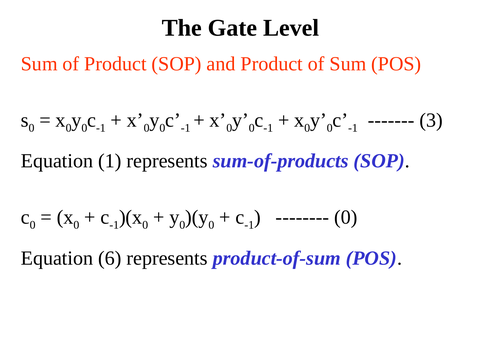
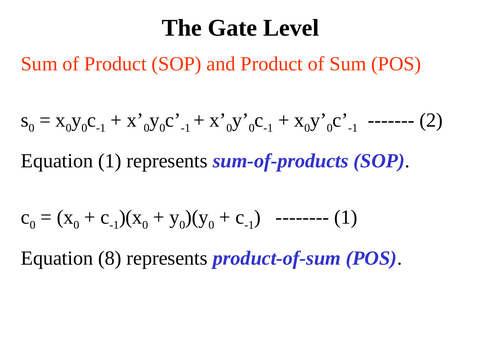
3: 3 -> 2
0 at (346, 217): 0 -> 1
6: 6 -> 8
